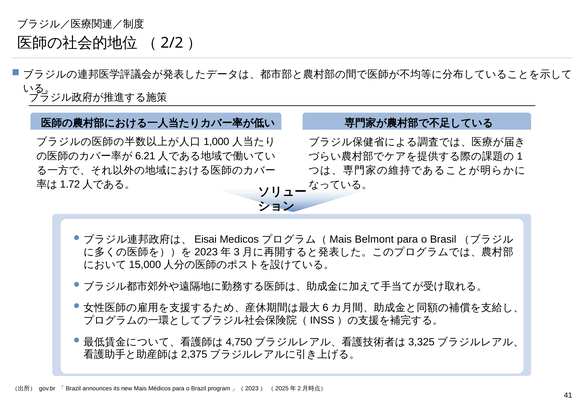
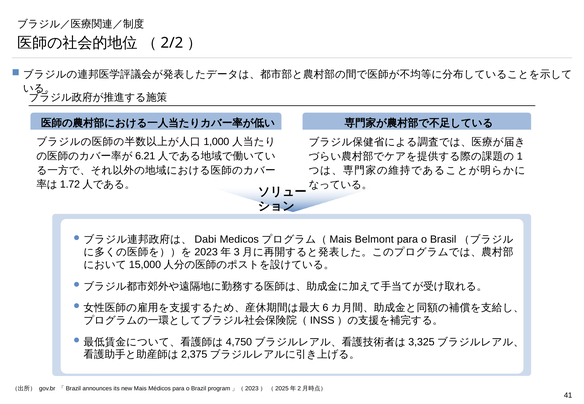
Eisai: Eisai -> Dabi
